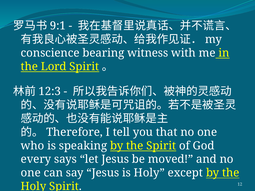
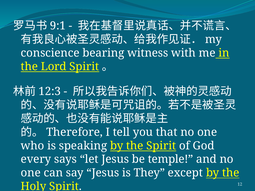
moved: moved -> temple
is Holy: Holy -> They
